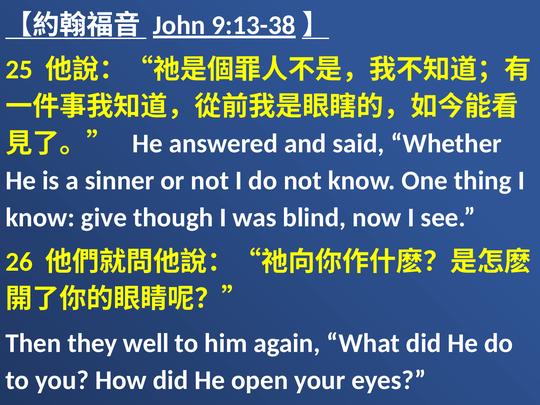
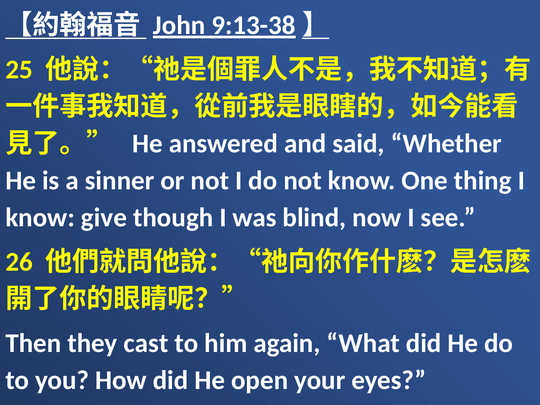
well: well -> cast
